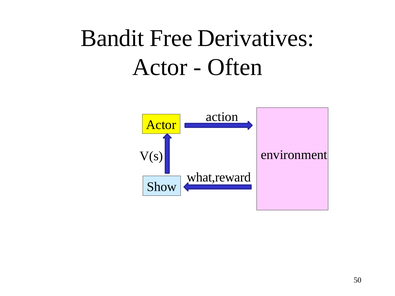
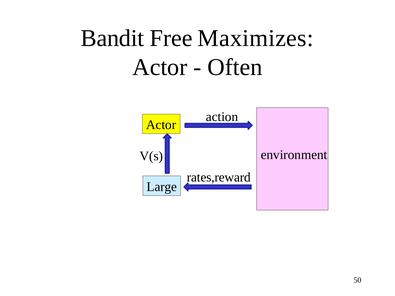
Derivatives: Derivatives -> Maximizes
what,reward: what,reward -> rates,reward
Show: Show -> Large
